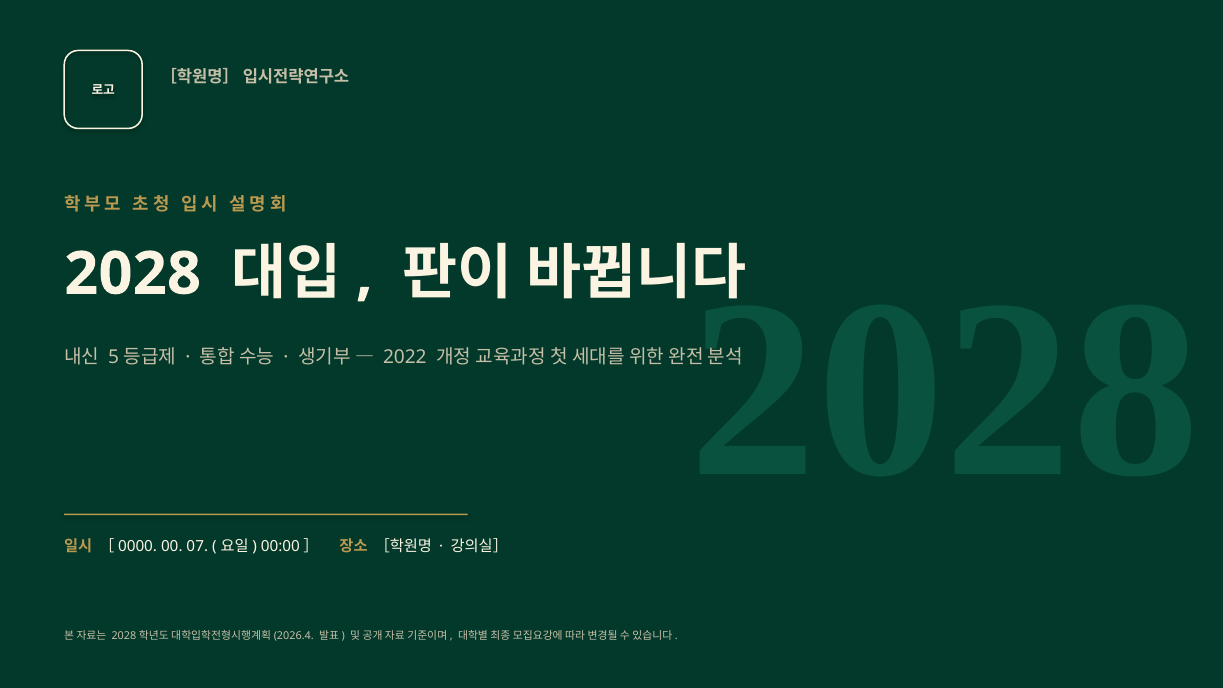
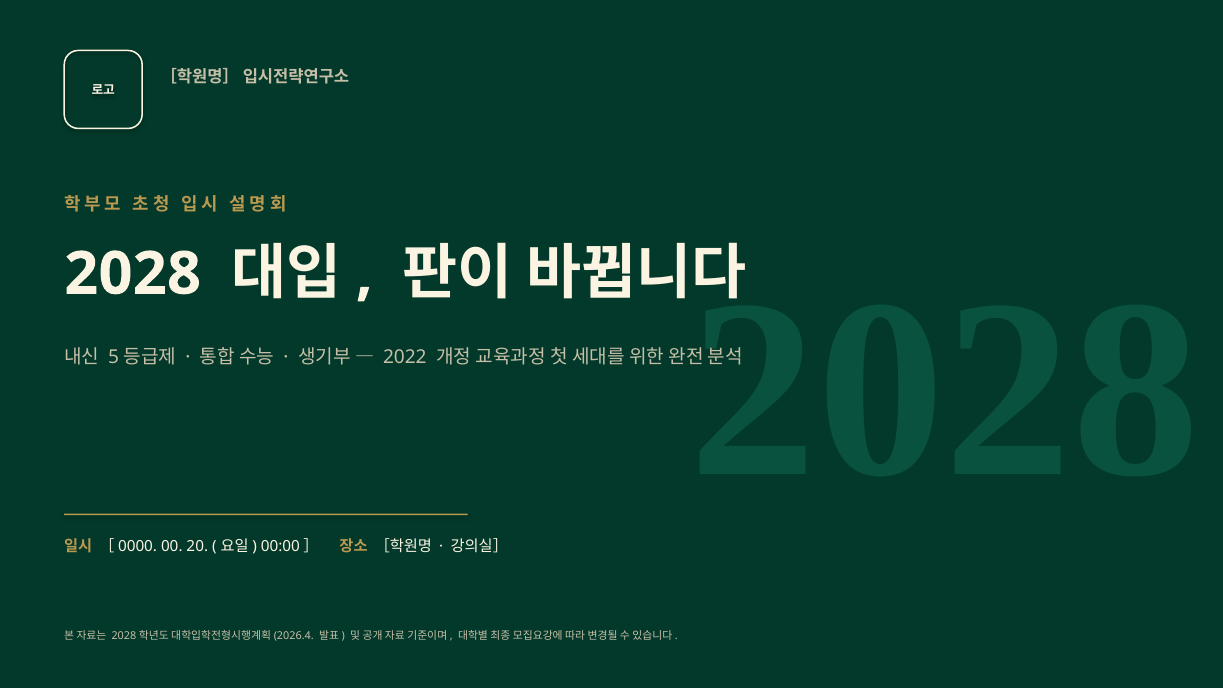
07: 07 -> 20
